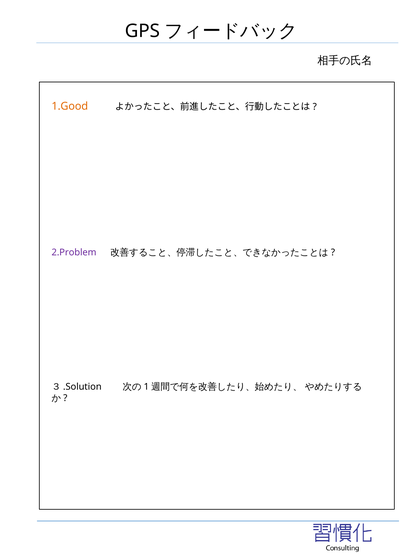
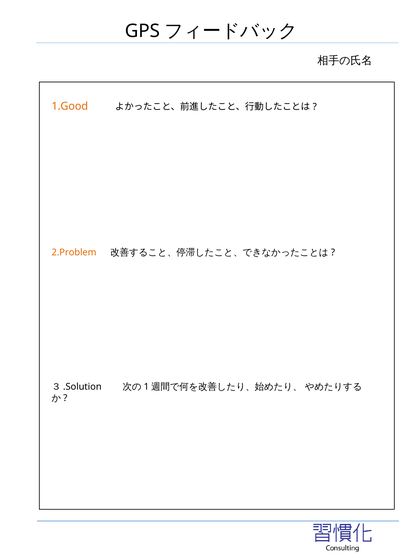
2.Problem colour: purple -> orange
